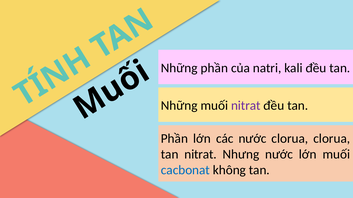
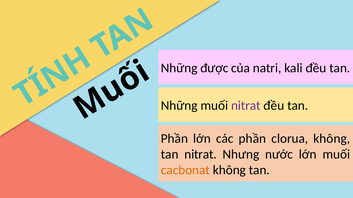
Những phần: phần -> được
các nước: nước -> phần
clorua clorua: clorua -> không
cacbonat colour: blue -> orange
